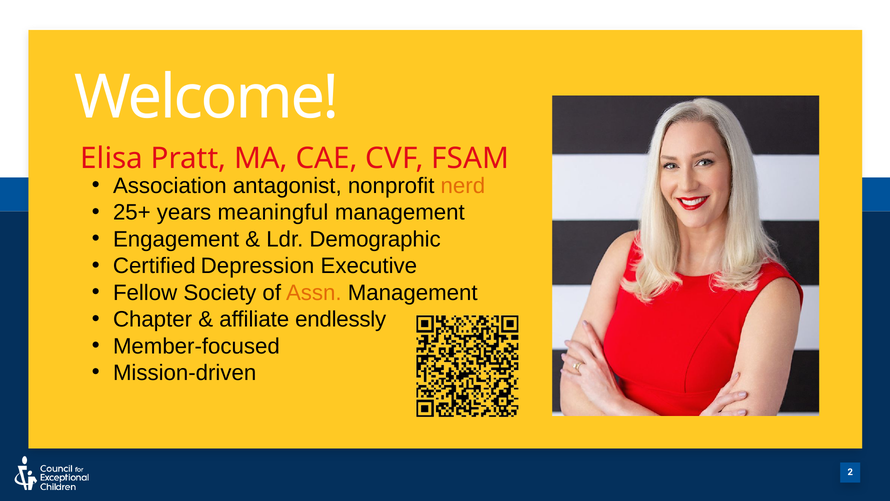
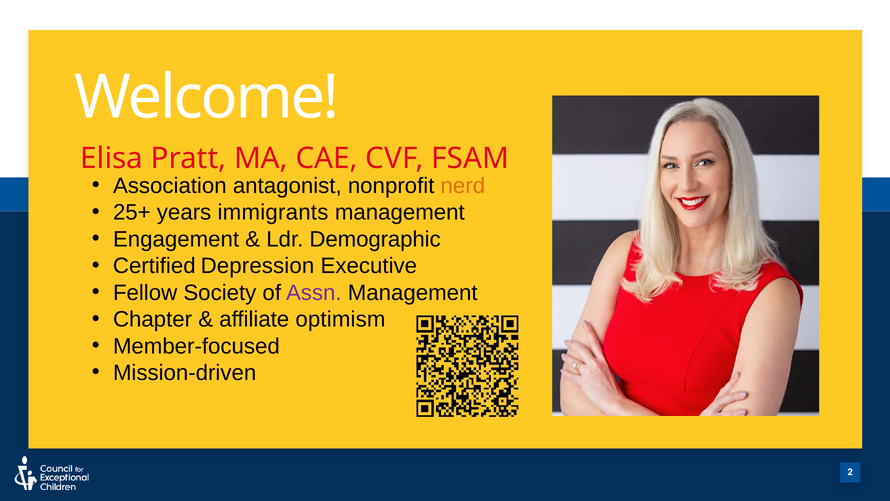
meaningful: meaningful -> immigrants
Assn colour: orange -> purple
endlessly: endlessly -> optimism
